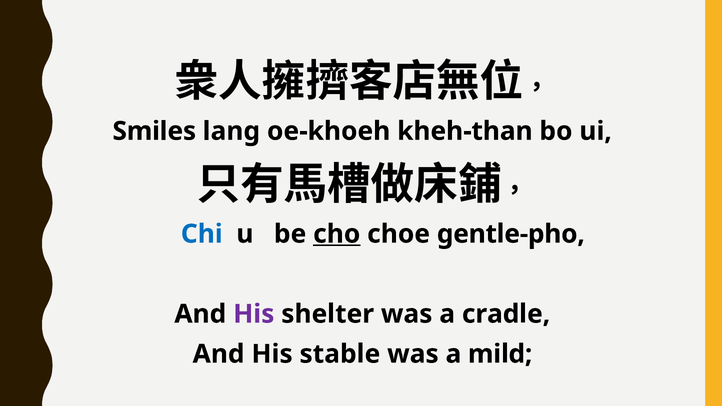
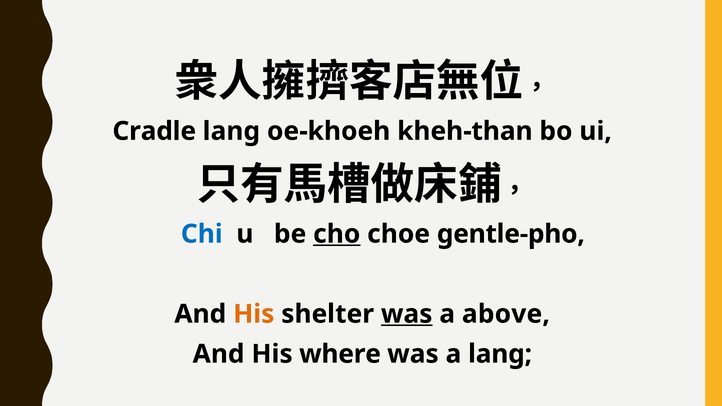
Smiles: Smiles -> Cradle
His at (254, 314) colour: purple -> orange
was at (407, 314) underline: none -> present
cradle: cradle -> above
stable: stable -> where
a mild: mild -> lang
